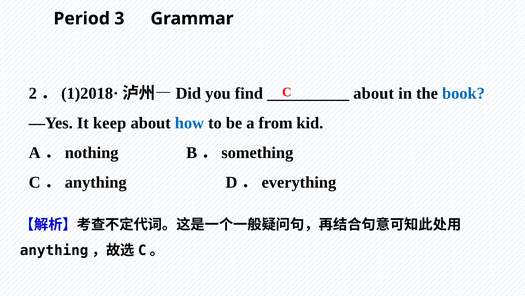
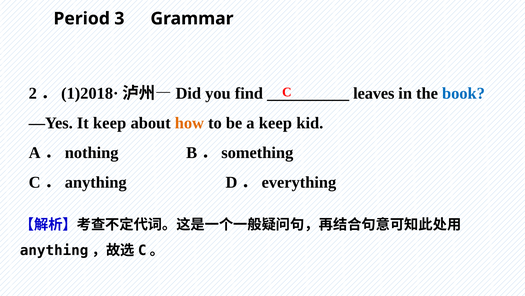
about at (374, 93): about -> leaves
how colour: blue -> orange
a from: from -> keep
